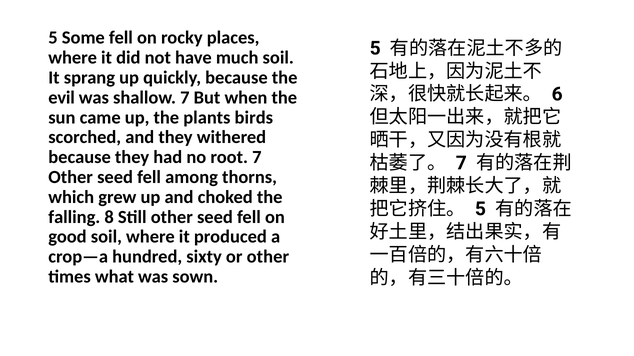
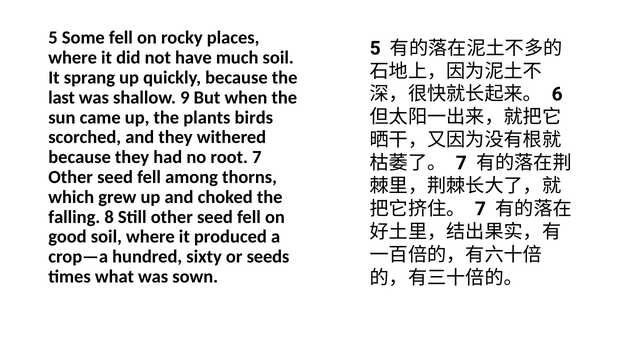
evil: evil -> last
shallow 7: 7 -> 9
5 at (480, 209): 5 -> 7
or other: other -> seeds
